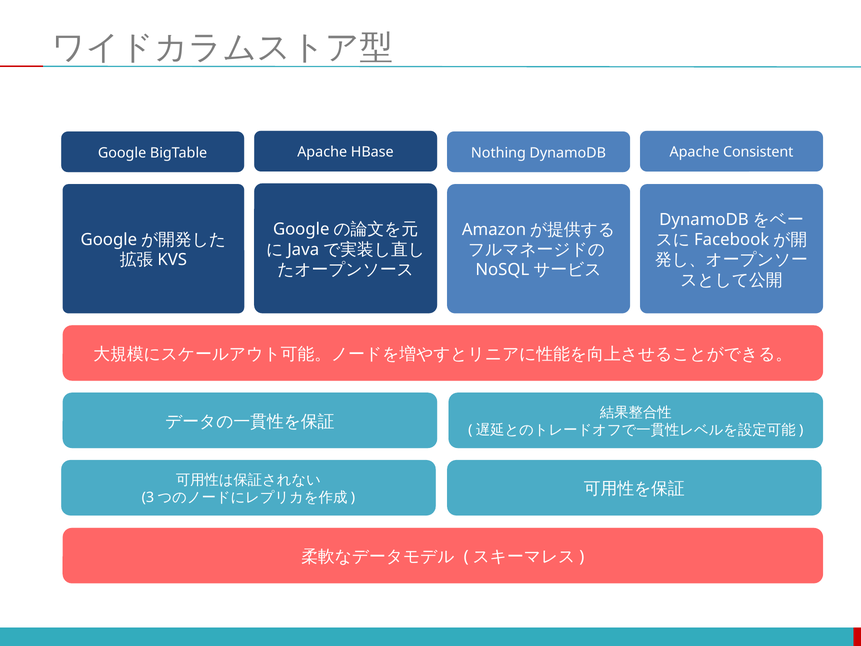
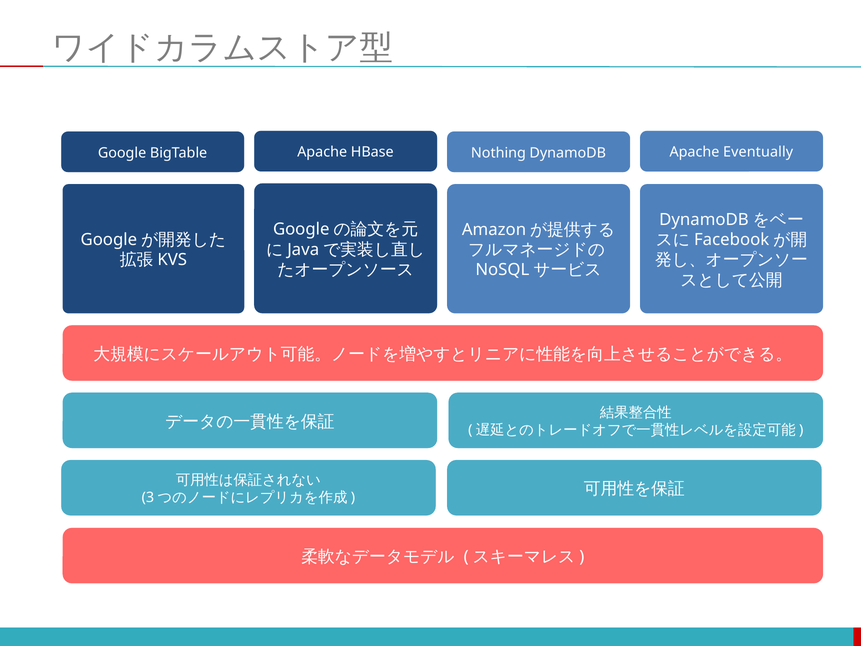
Consistent: Consistent -> Eventually
